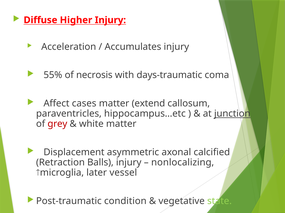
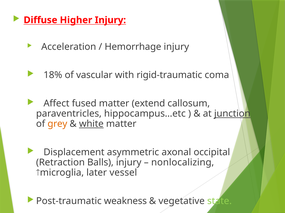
Accumulates: Accumulates -> Hemorrhage
55%: 55% -> 18%
necrosis: necrosis -> vascular
days-traumatic: days-traumatic -> rigid-traumatic
cases: cases -> fused
grey colour: red -> orange
white underline: none -> present
calcified: calcified -> occipital
condition: condition -> weakness
